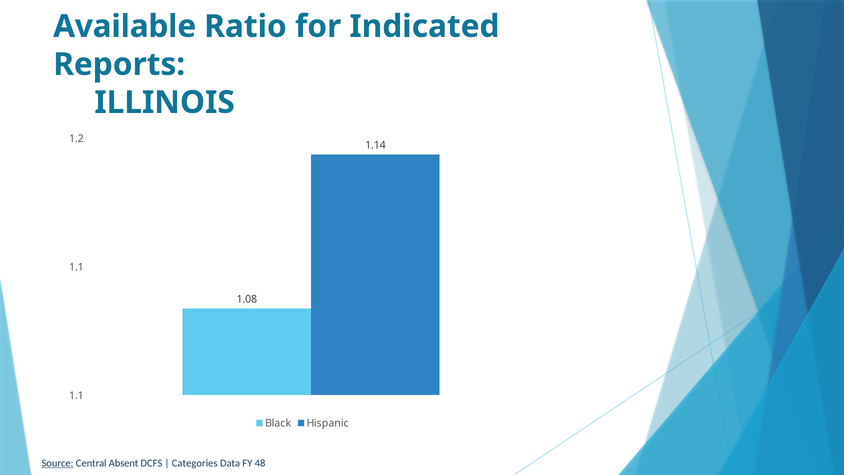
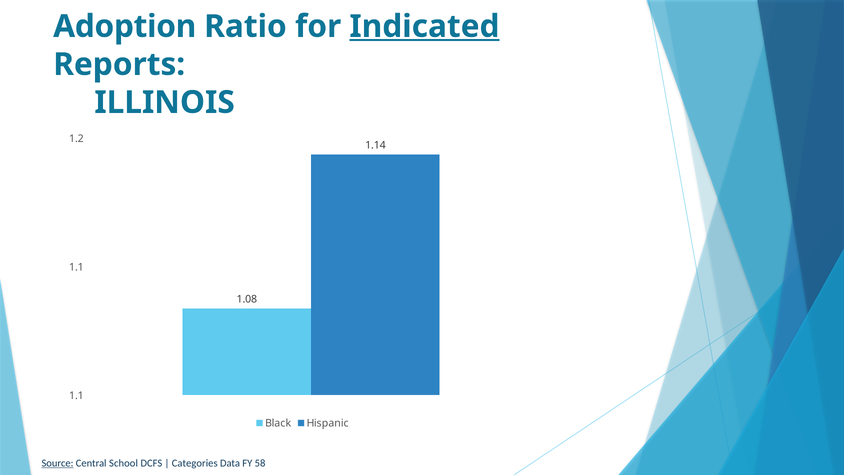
Available: Available -> Adoption
Indicated underline: none -> present
Absent: Absent -> School
48: 48 -> 58
